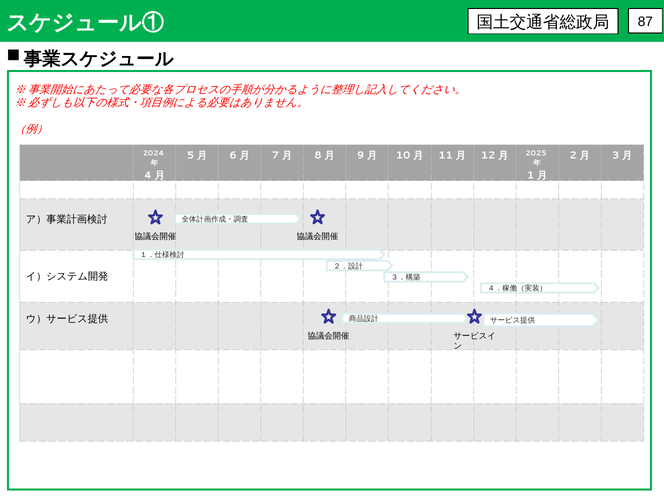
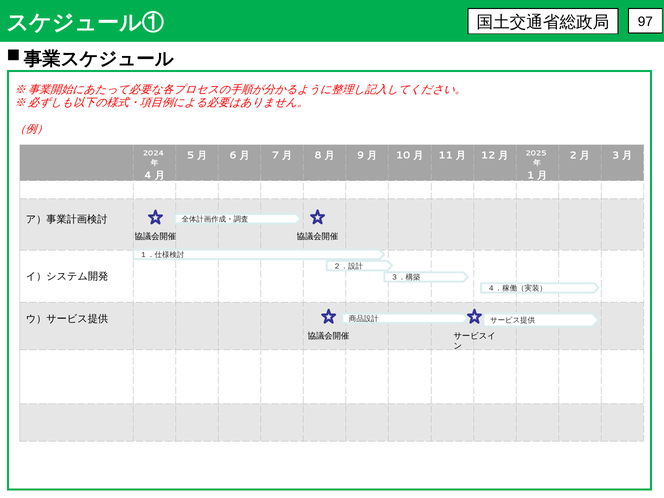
87: 87 -> 97
